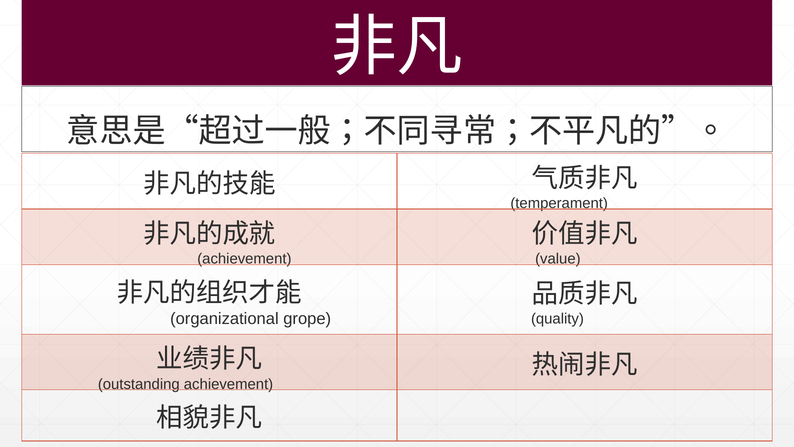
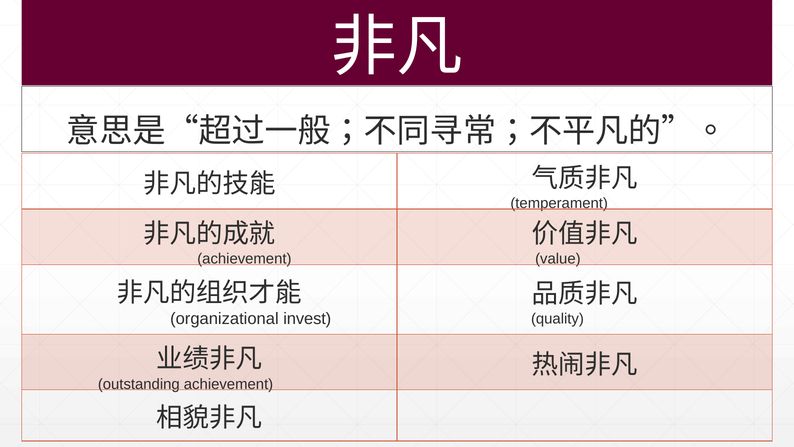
grope: grope -> invest
